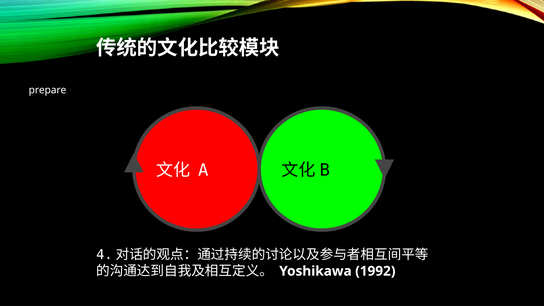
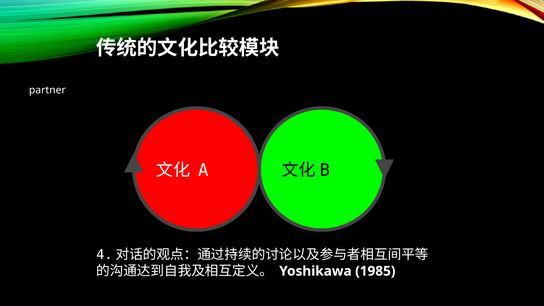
prepare: prepare -> partner
1992: 1992 -> 1985
